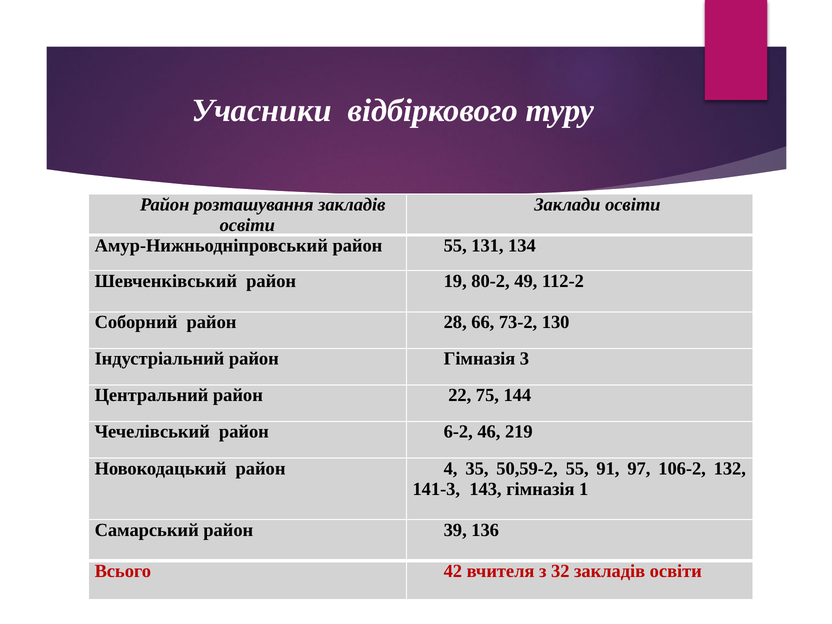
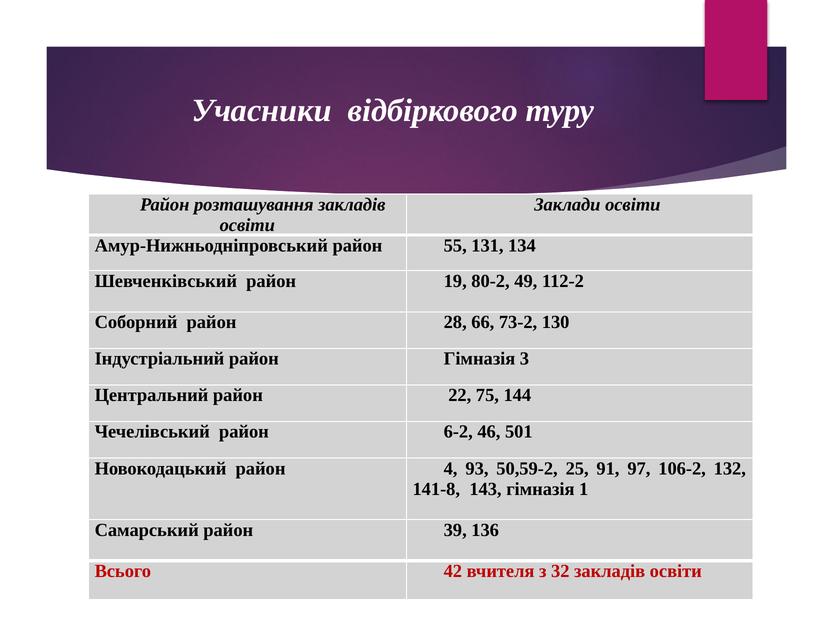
219: 219 -> 501
35: 35 -> 93
50,59-2 55: 55 -> 25
141-3: 141-3 -> 141-8
